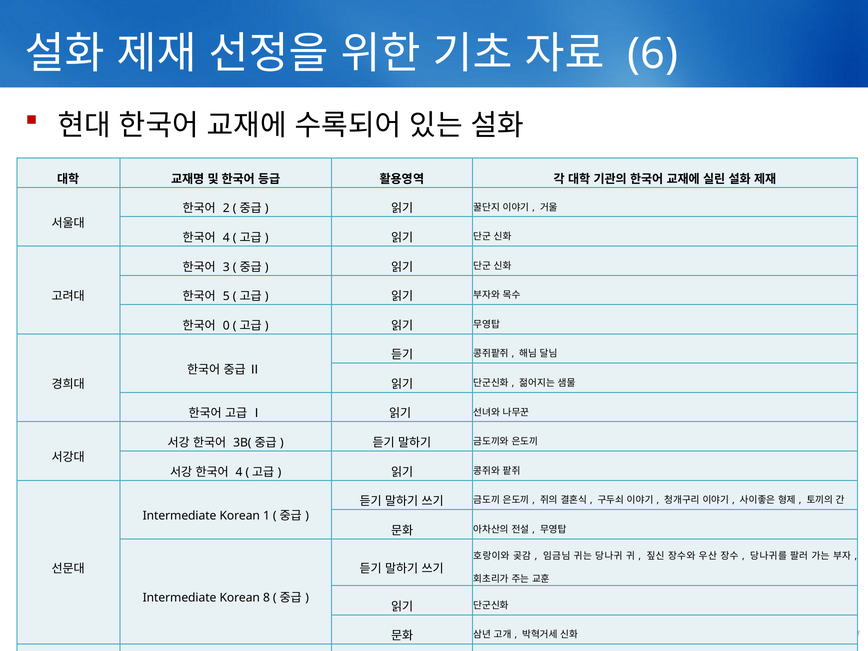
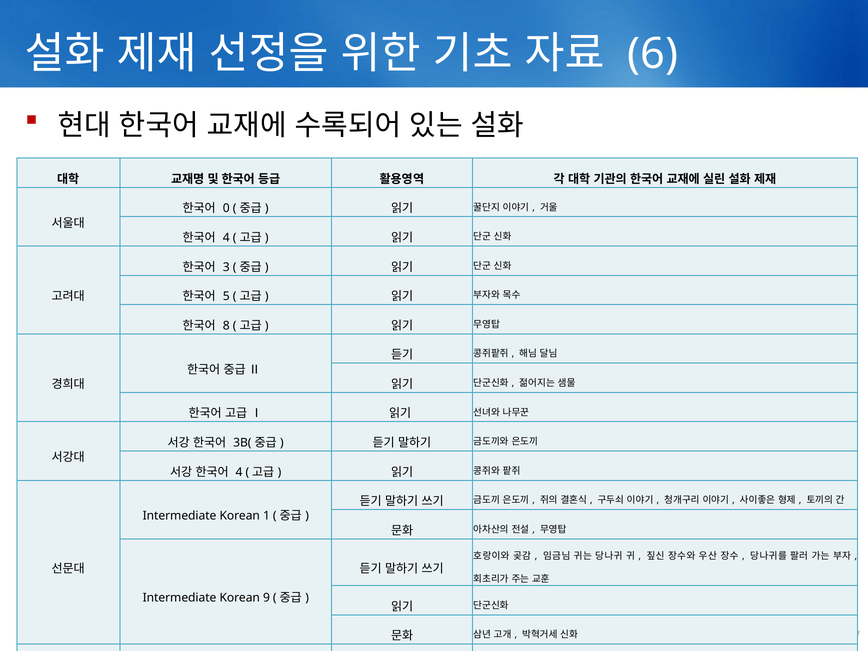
2: 2 -> 0
0: 0 -> 8
8: 8 -> 9
